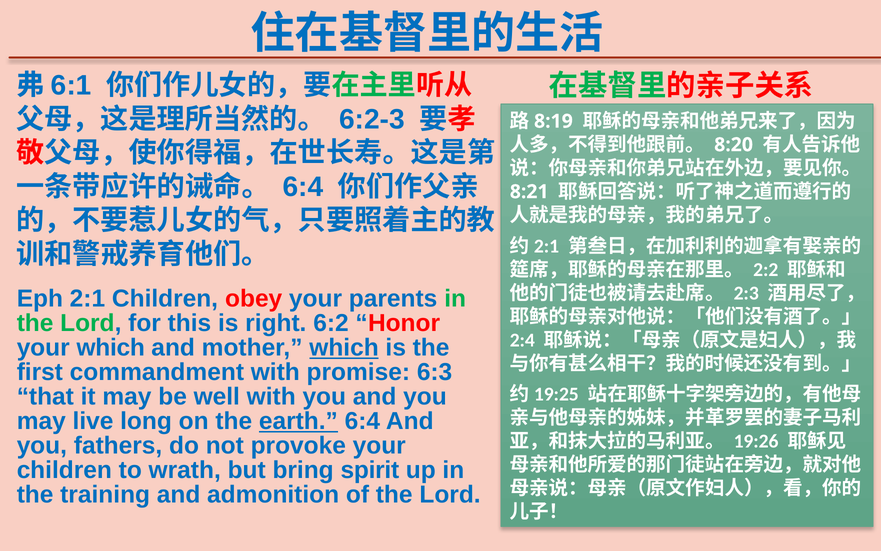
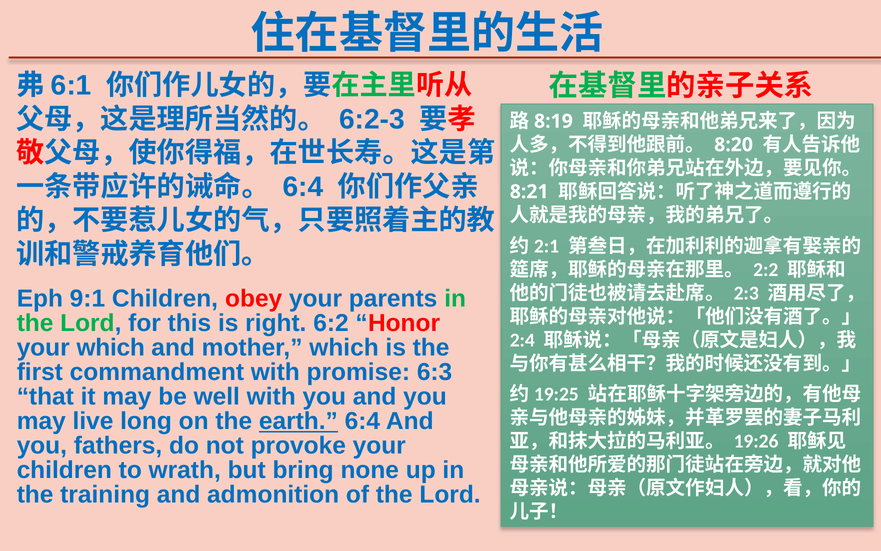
2:1: 2:1 -> 9:1
which at (344, 347) underline: present -> none
spirit: spirit -> none
